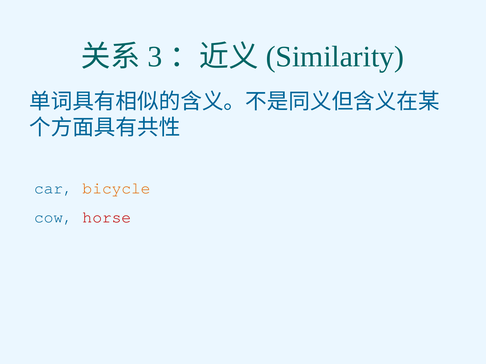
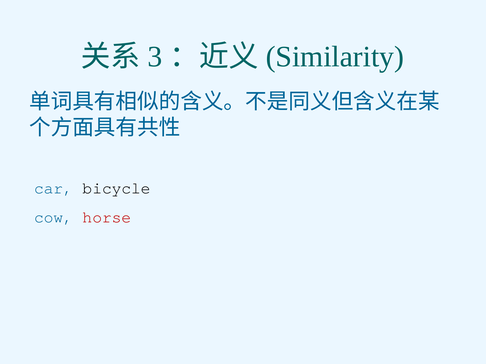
bicycle colour: orange -> black
